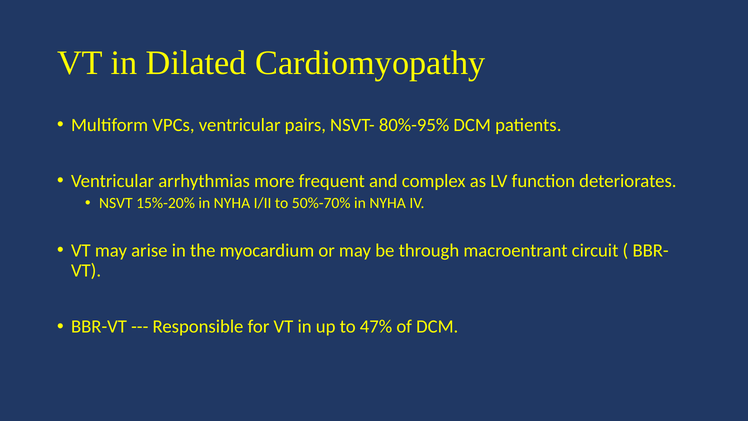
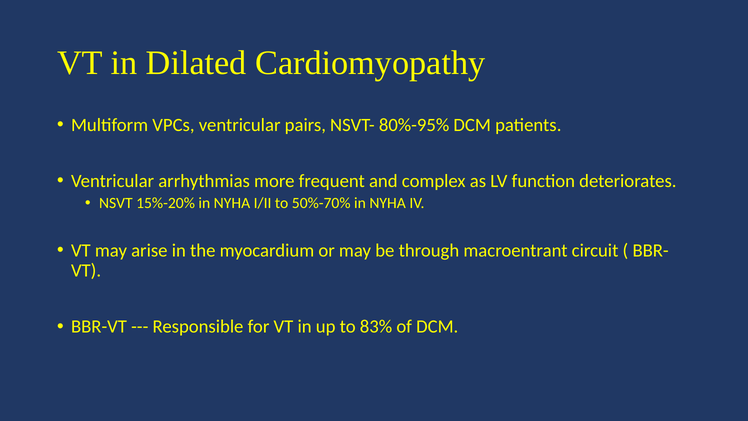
47%: 47% -> 83%
